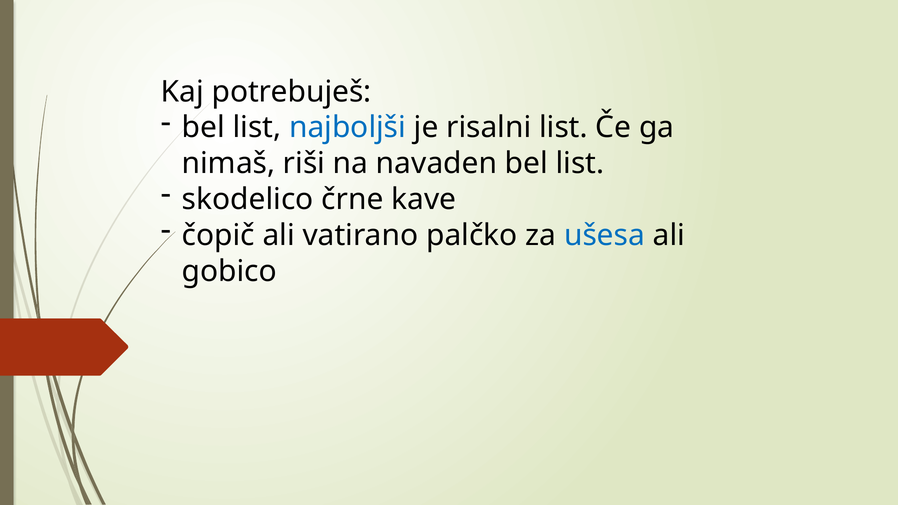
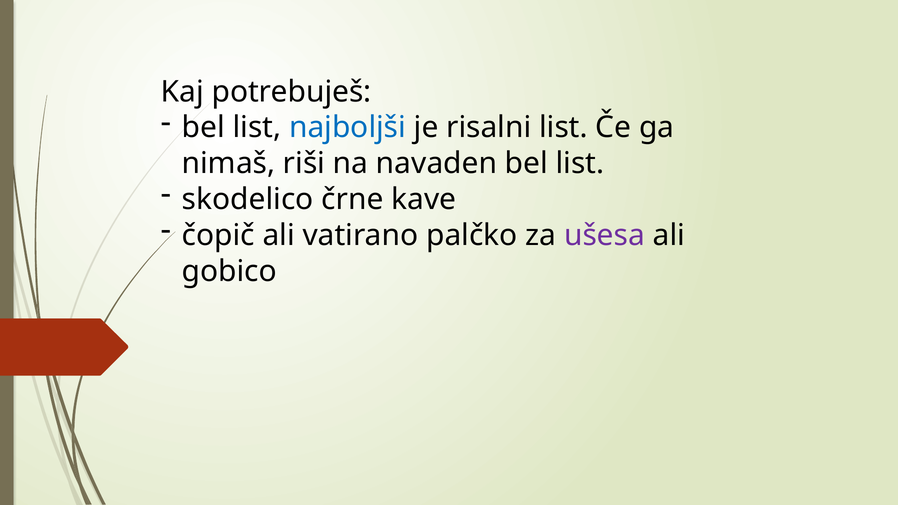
ušesa colour: blue -> purple
